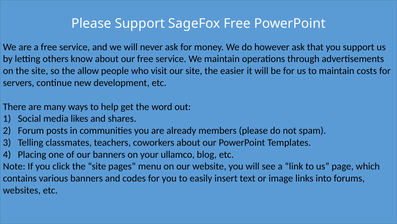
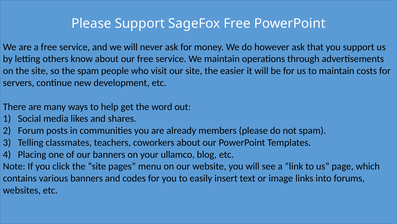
the allow: allow -> spam
